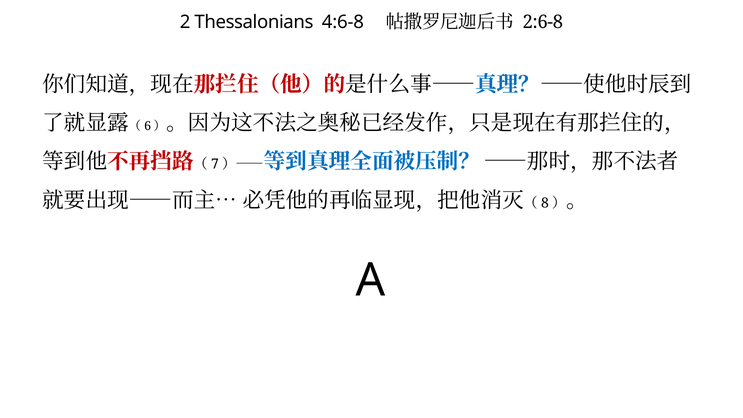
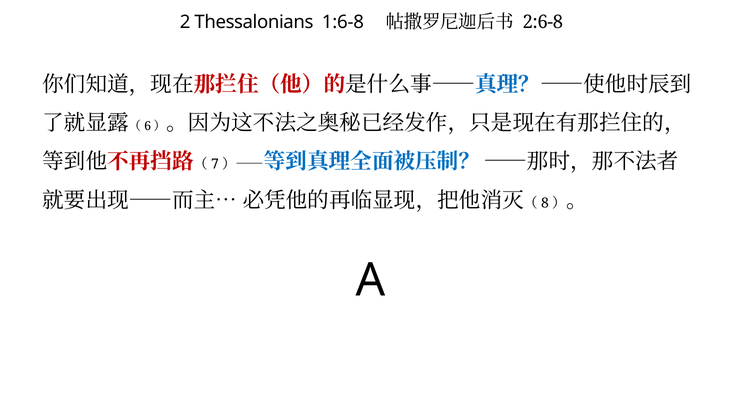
4:6-8: 4:6-8 -> 1:6-8
